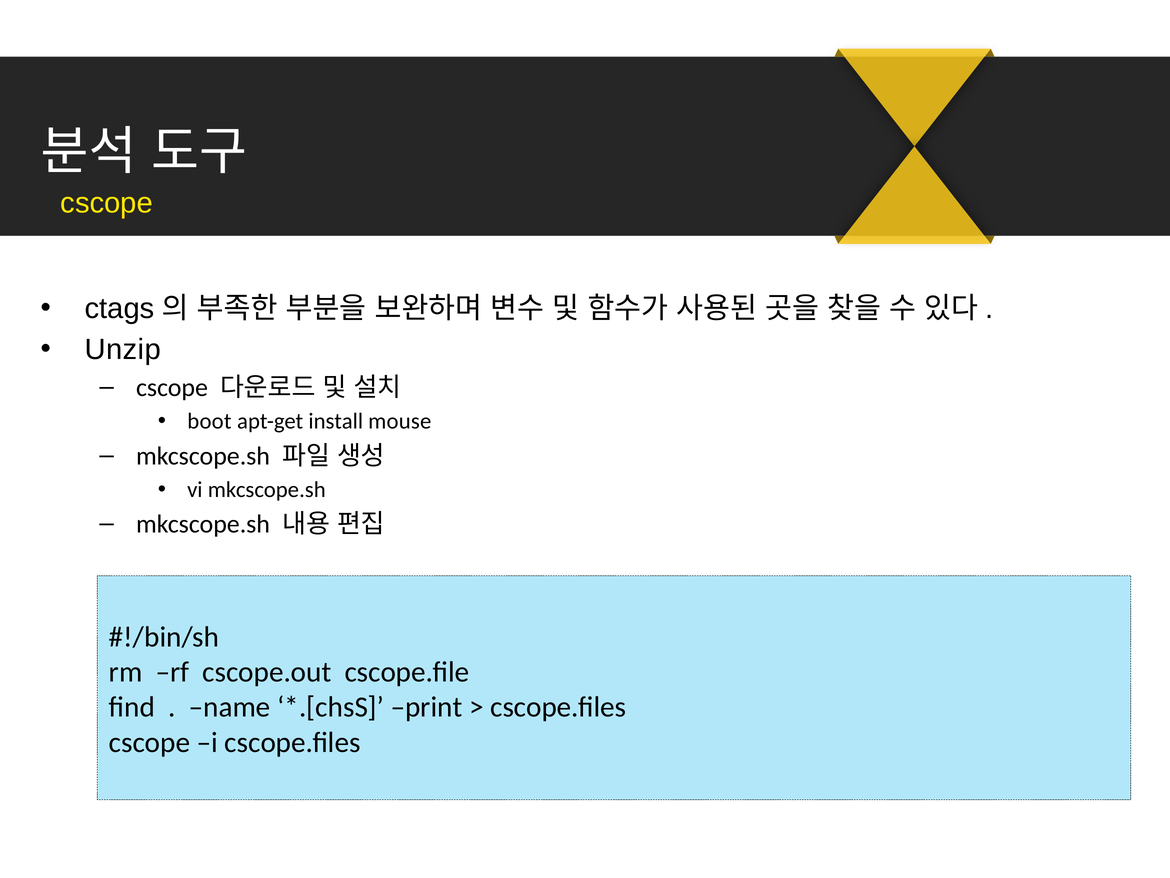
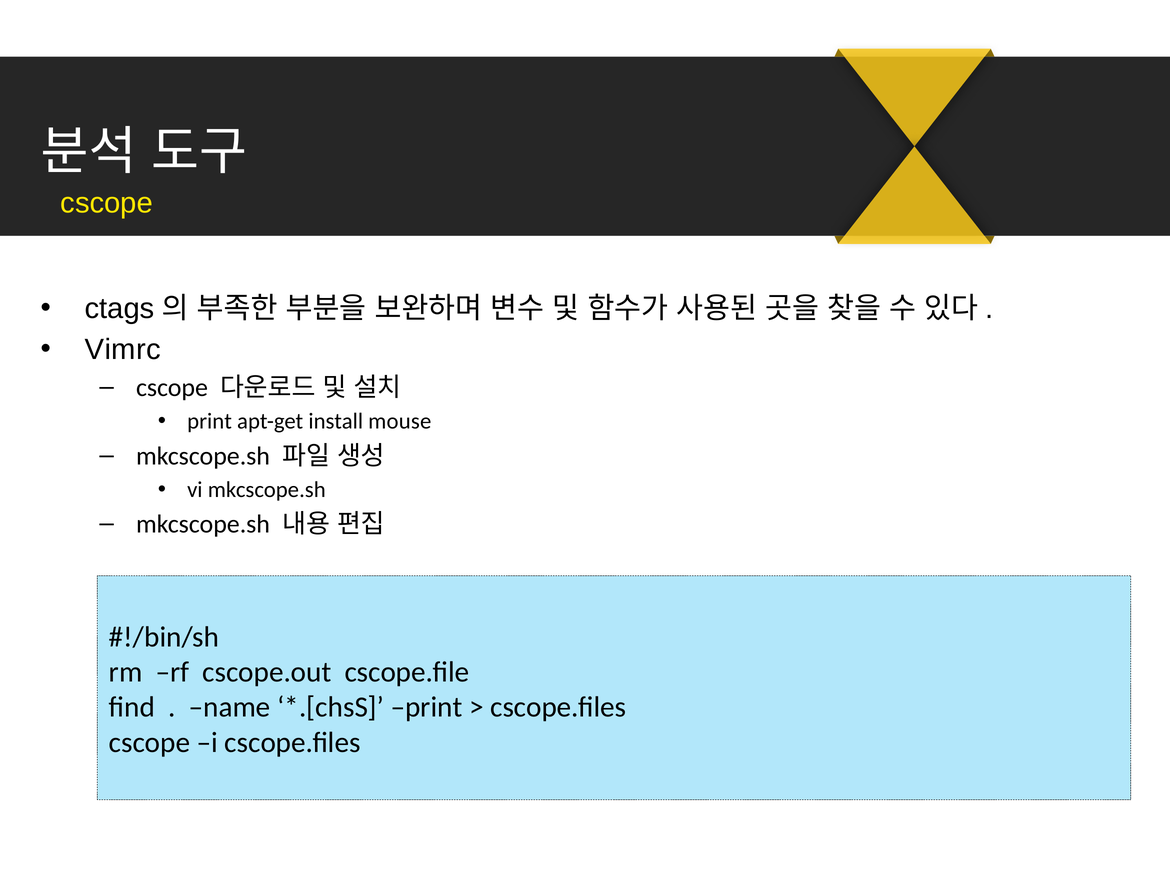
Unzip: Unzip -> Vimrc
boot at (209, 421): boot -> print
